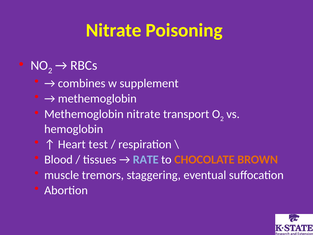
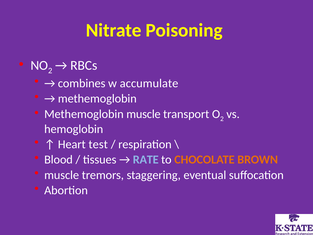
supplement: supplement -> accumulate
Methemoglobin nitrate: nitrate -> muscle
